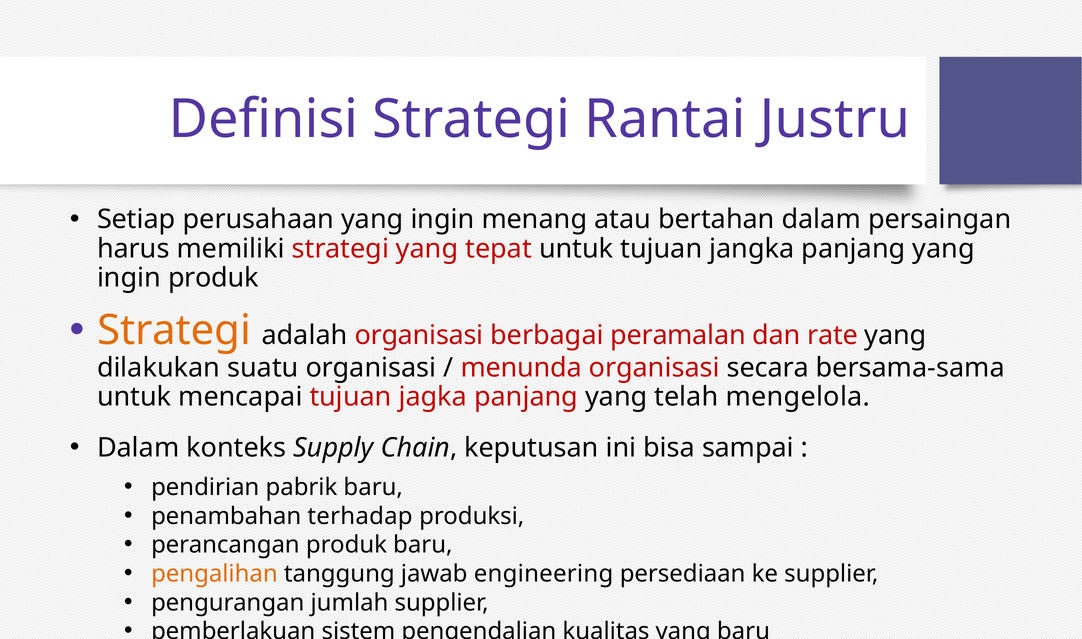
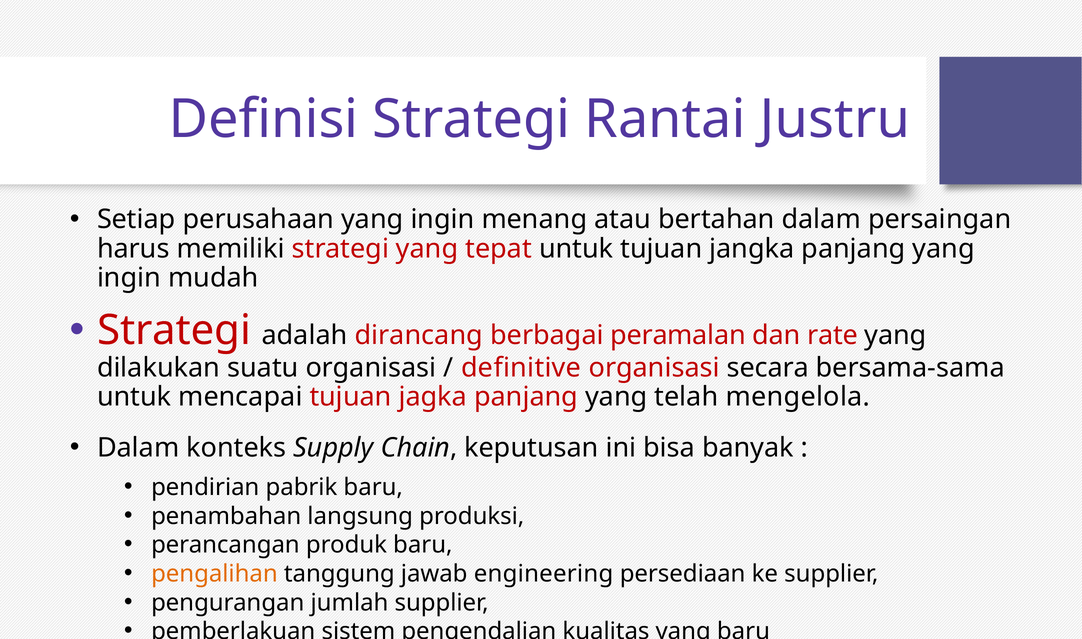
ingin produk: produk -> mudah
Strategi at (174, 330) colour: orange -> red
adalah organisasi: organisasi -> dirancang
menunda: menunda -> definitive
sampai: sampai -> banyak
terhadap: terhadap -> langsung
